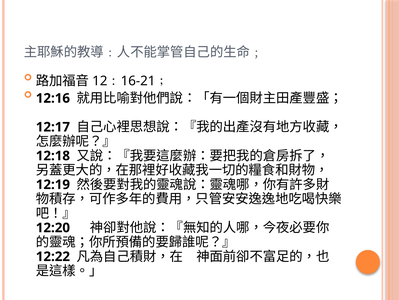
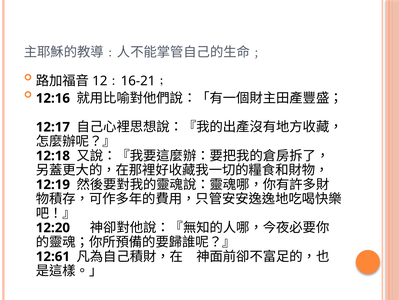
12:22: 12:22 -> 12:61
